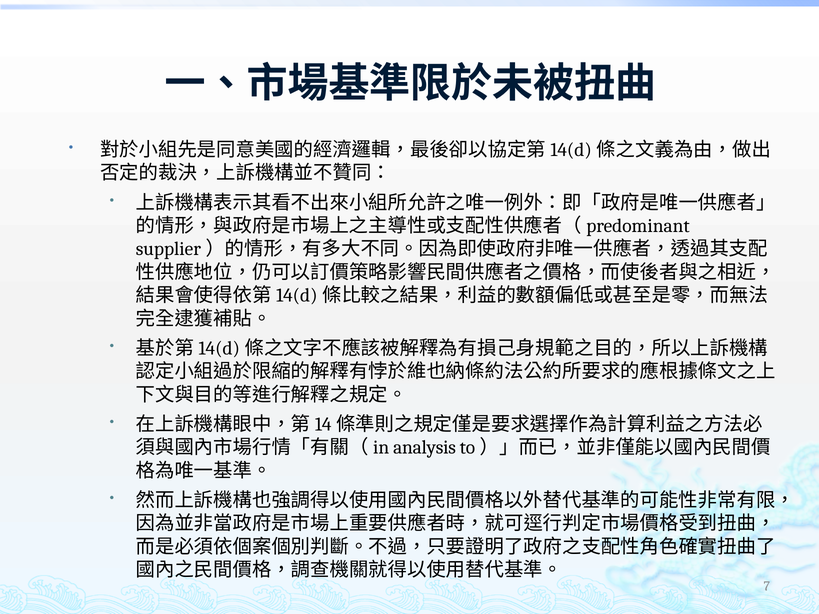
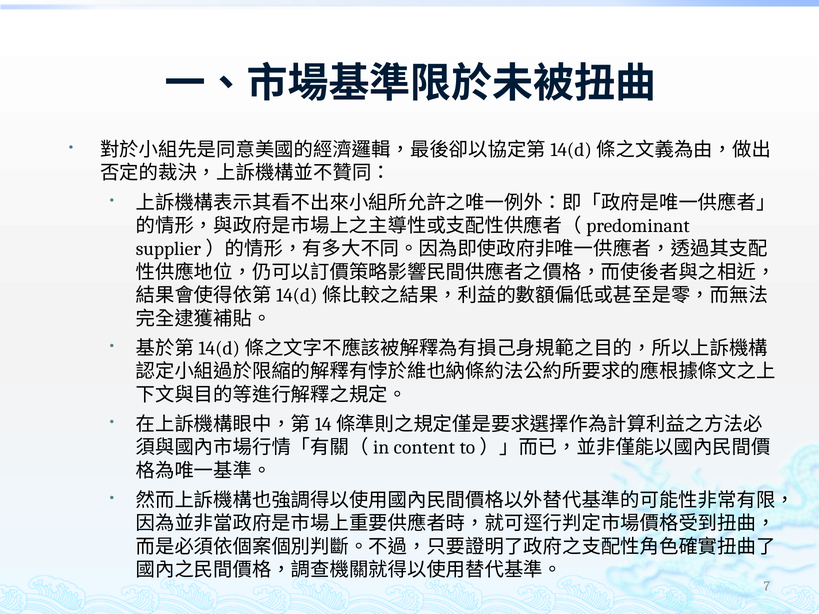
analysis: analysis -> content
